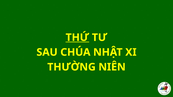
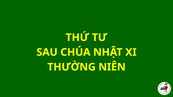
THỨ underline: present -> none
